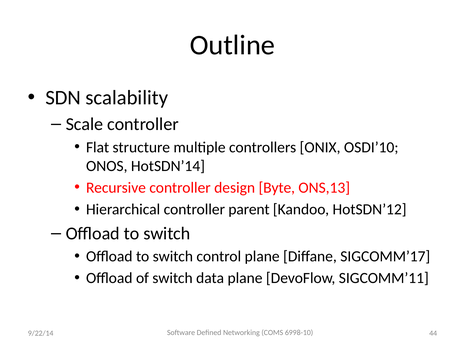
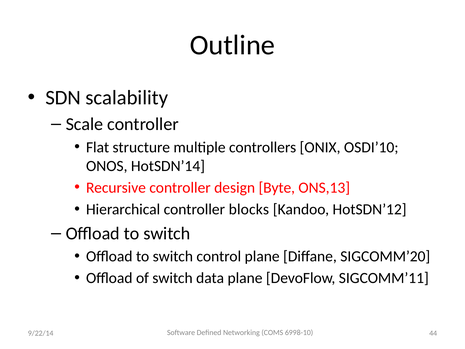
parent: parent -> blocks
SIGCOMM’17: SIGCOMM’17 -> SIGCOMM’20
